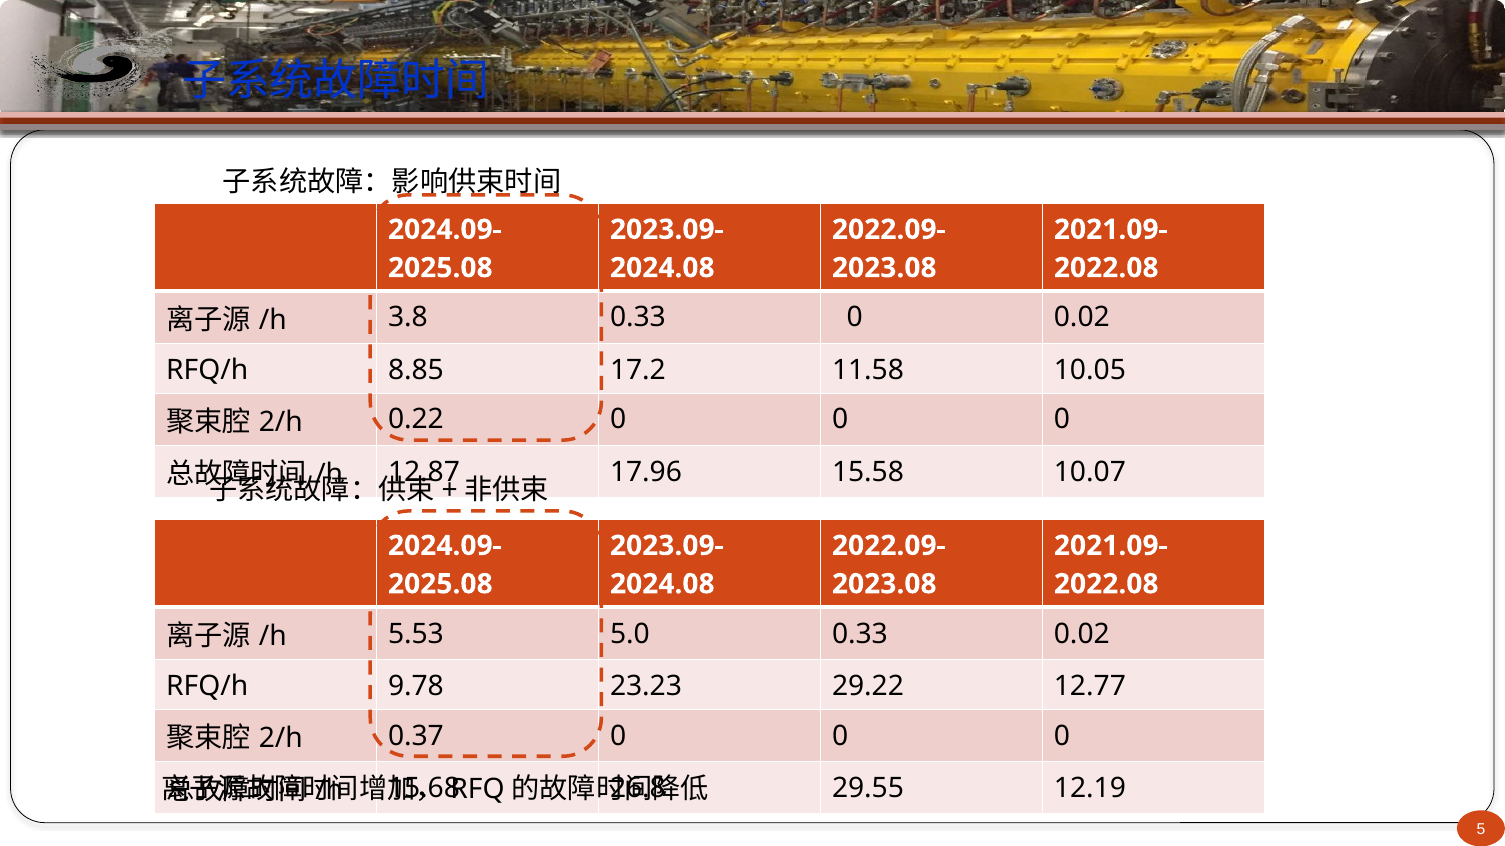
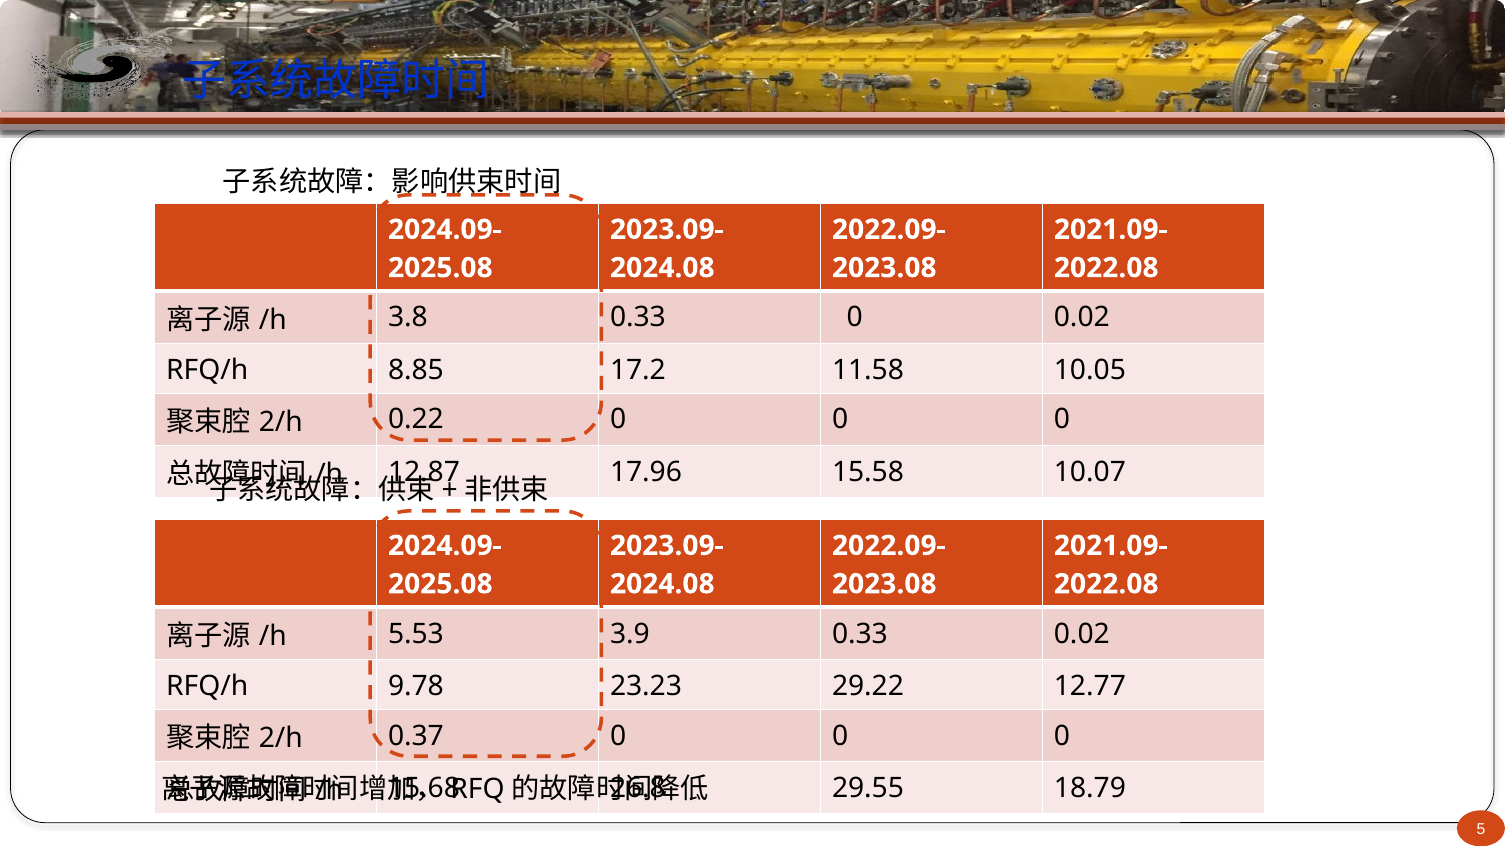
5.0: 5.0 -> 3.9
12.19: 12.19 -> 18.79
